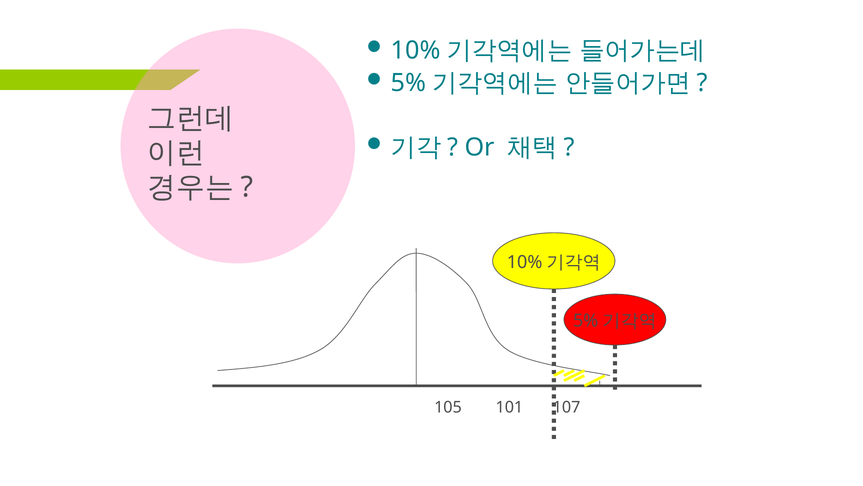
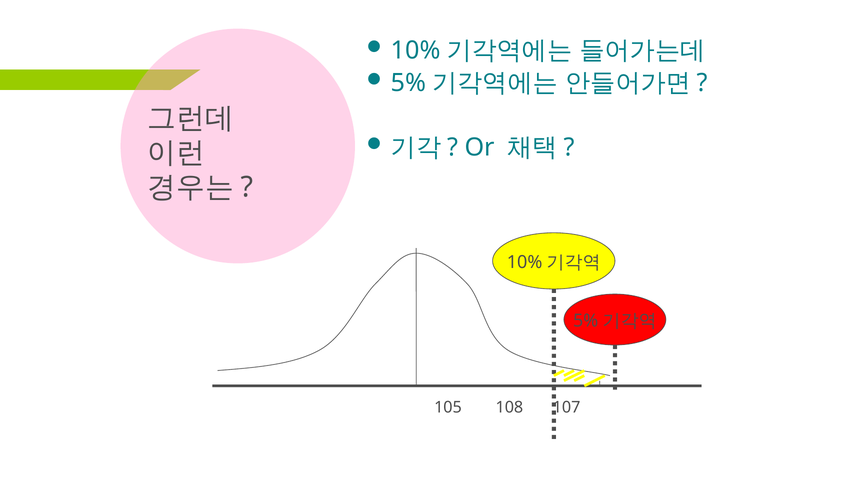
101: 101 -> 108
